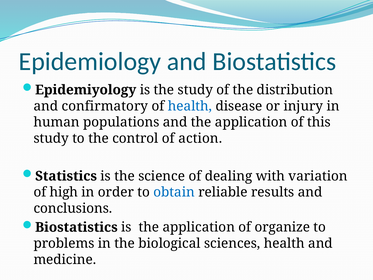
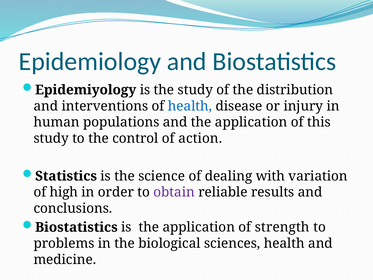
confirmatory: confirmatory -> interventions
obtain colour: blue -> purple
organize: organize -> strength
